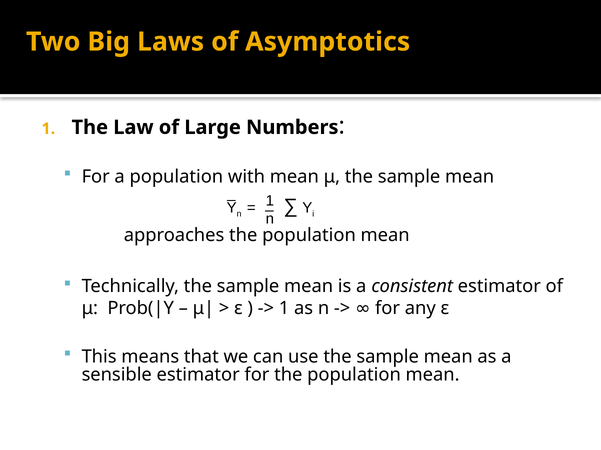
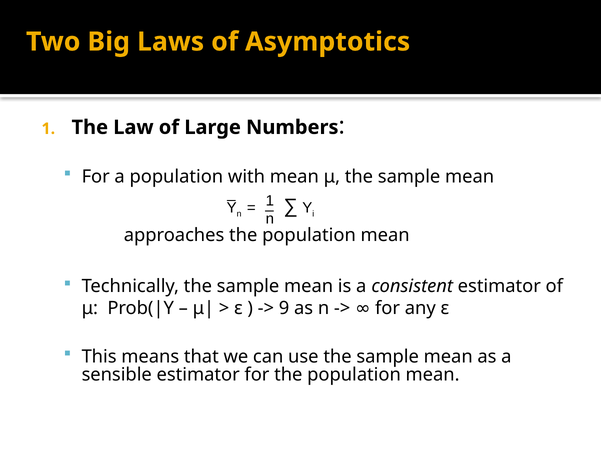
1 at (284, 309): 1 -> 9
